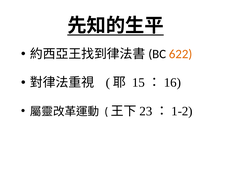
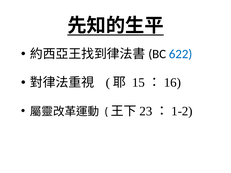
622 colour: orange -> blue
